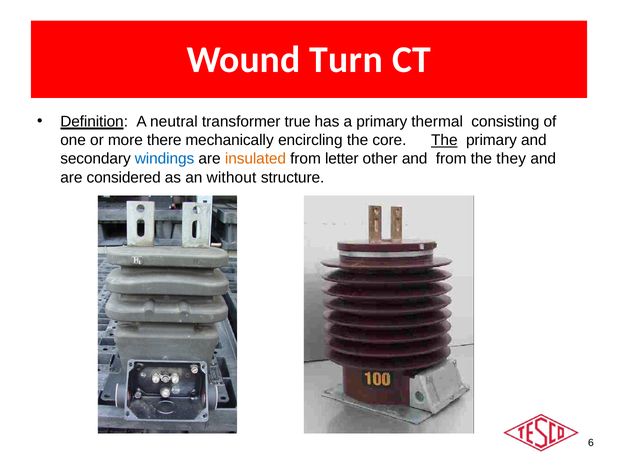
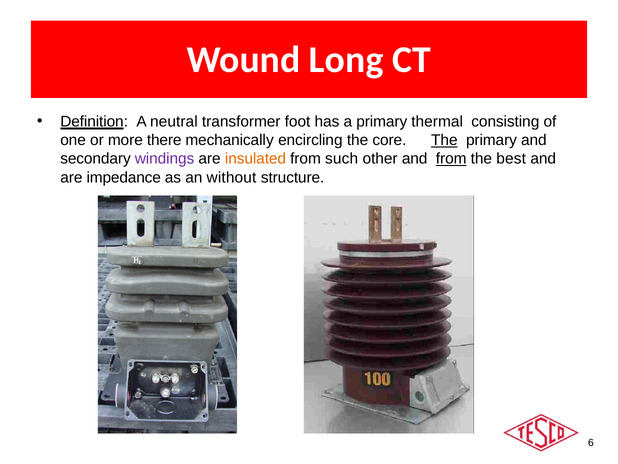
Turn: Turn -> Long
true: true -> foot
windings colour: blue -> purple
letter: letter -> such
from at (451, 159) underline: none -> present
they: they -> best
considered: considered -> impedance
